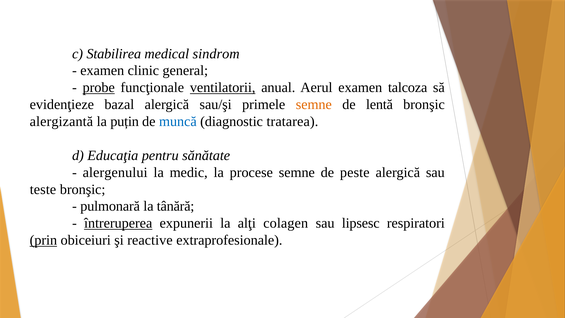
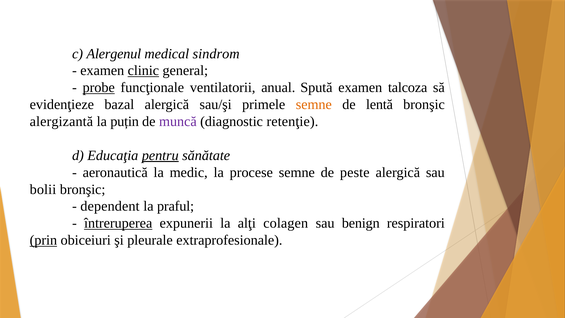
Stabilirea: Stabilirea -> Alergenul
clinic underline: none -> present
ventilatorii underline: present -> none
Aerul: Aerul -> Spută
muncă colour: blue -> purple
tratarea: tratarea -> retenţie
pentru underline: none -> present
alergenului: alergenului -> aeronautică
teste: teste -> bolii
pulmonară: pulmonară -> dependent
tânără: tânără -> praful
lipsesc: lipsesc -> benign
reactive: reactive -> pleurale
